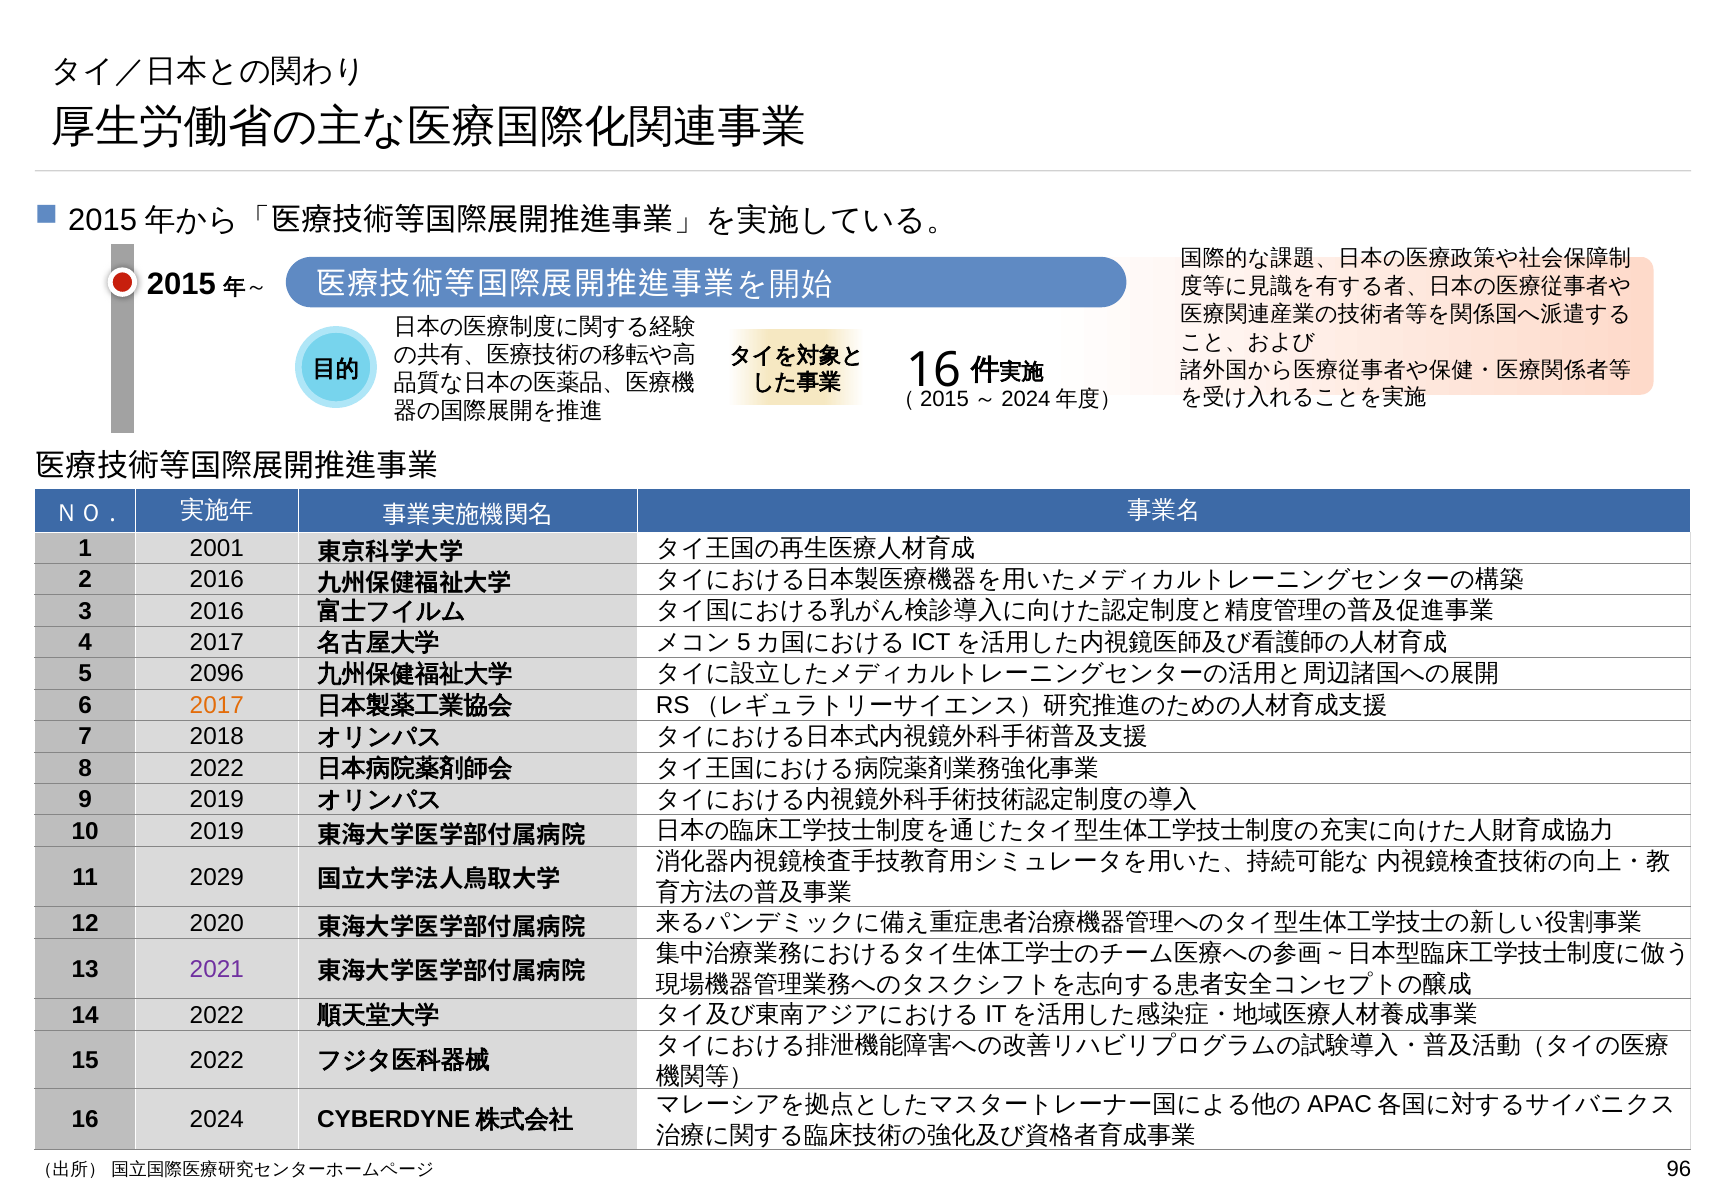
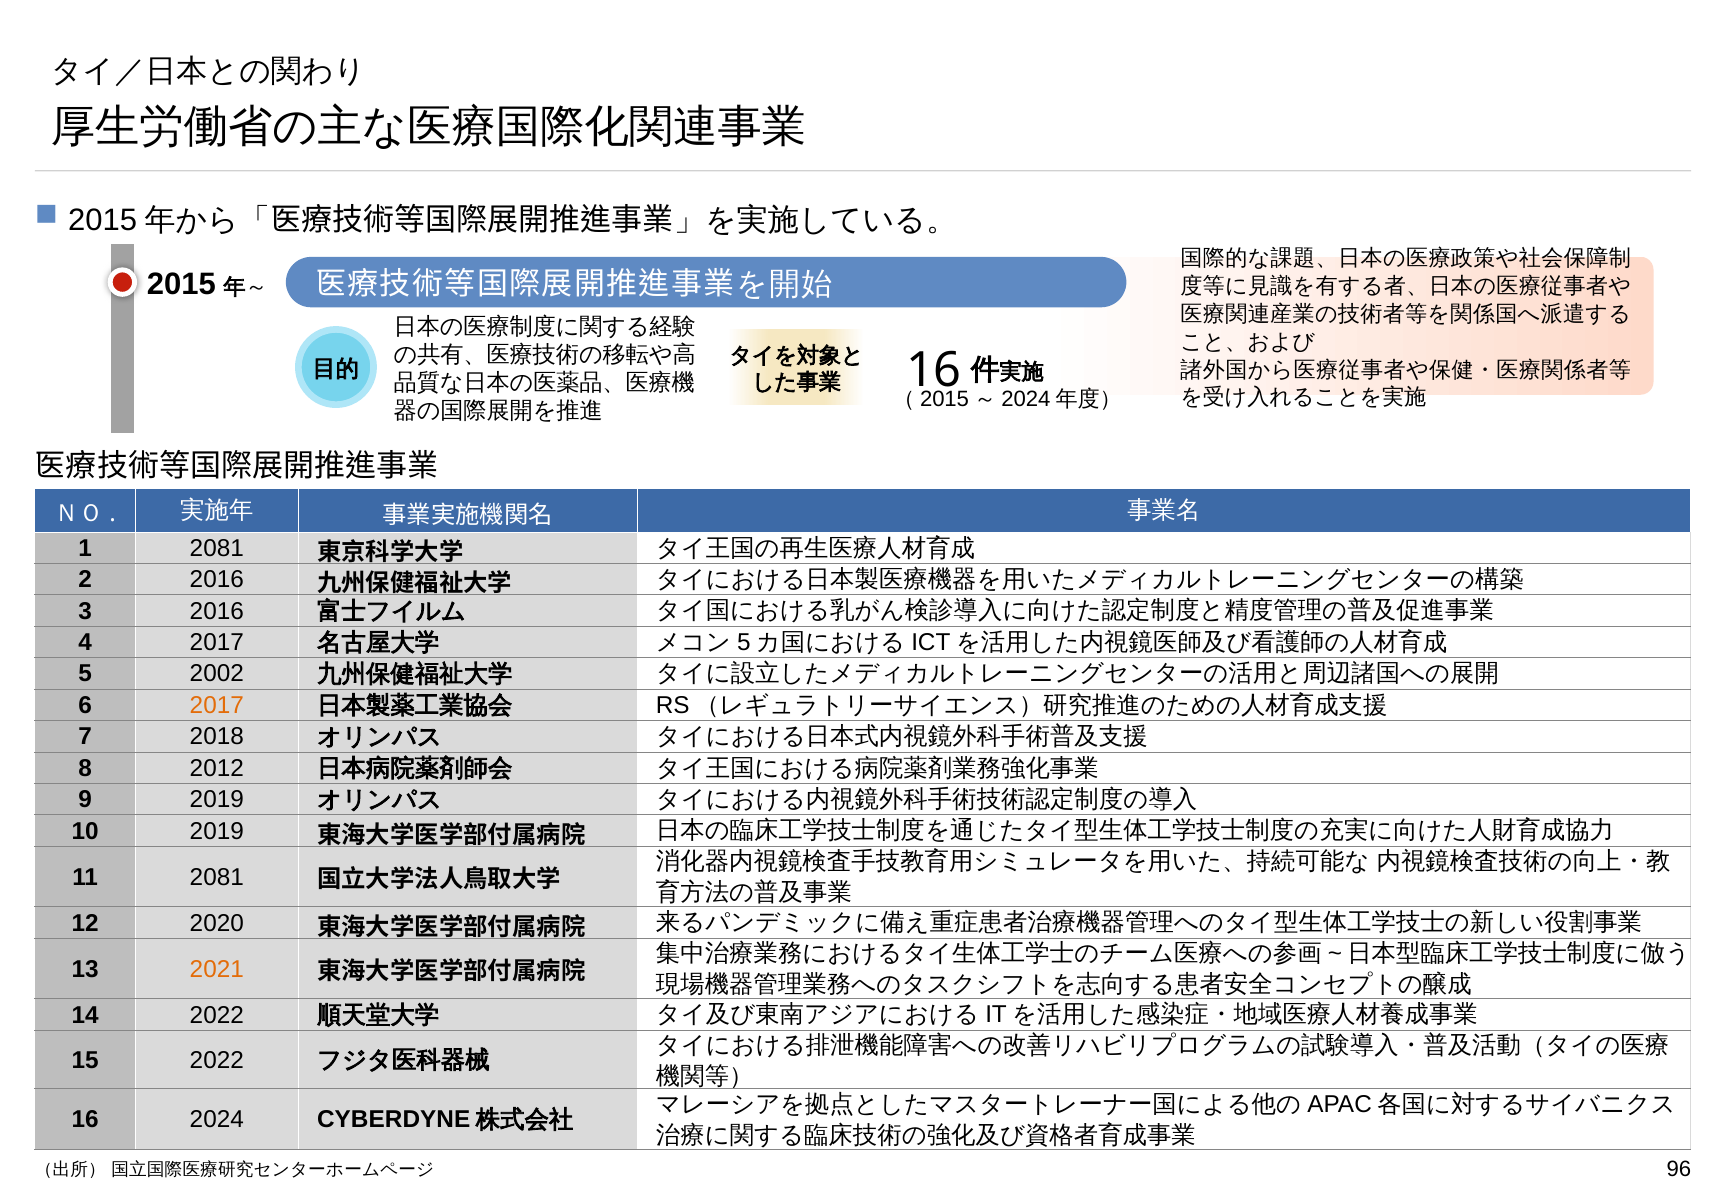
1 2001: 2001 -> 2081
2096: 2096 -> 2002
8 2022: 2022 -> 2012
11 2029: 2029 -> 2081
2021 colour: purple -> orange
